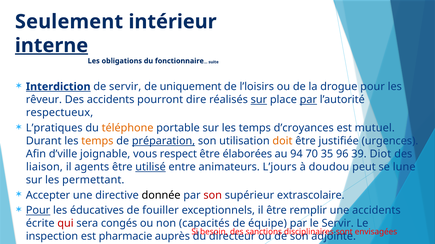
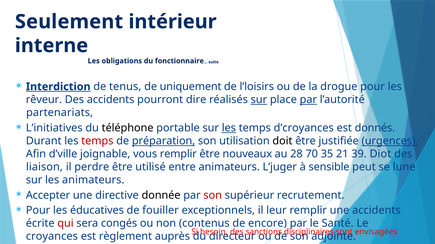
interne underline: present -> none
de servir: servir -> tenus
respectueux: respectueux -> partenariats
L’pratiques: L’pratiques -> L’initiatives
téléphone colour: orange -> black
les at (229, 128) underline: none -> present
mutuel: mutuel -> donnés
temps at (97, 141) colour: orange -> red
doit colour: orange -> black
urgences underline: none -> present
vous respect: respect -> remplir
élaborées: élaborées -> nouveaux
94: 94 -> 28
96: 96 -> 21
agents: agents -> perdre
utilisé underline: present -> none
L’jours: L’jours -> L’juger
doudou: doudou -> sensible
les permettant: permettant -> animateurs
extrascolaire: extrascolaire -> recrutement
Pour at (38, 211) underline: present -> none
il être: être -> leur
capacités: capacités -> contenus
équipe: équipe -> encore
le Servir: Servir -> Santé
inspection: inspection -> croyances
pharmacie: pharmacie -> règlement
